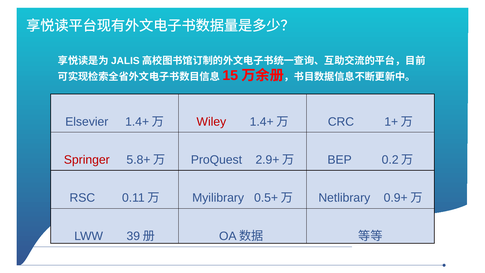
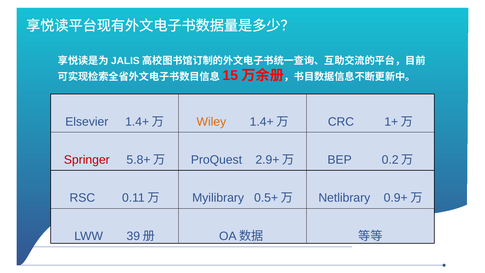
Wiley colour: red -> orange
